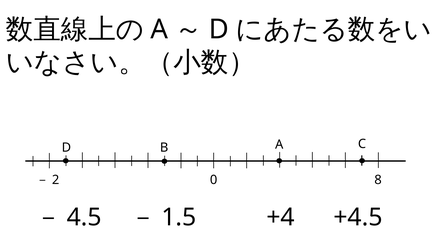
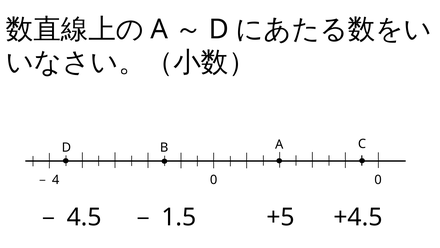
2: 2 -> 4
0 8: 8 -> 0
+4: +4 -> +5
